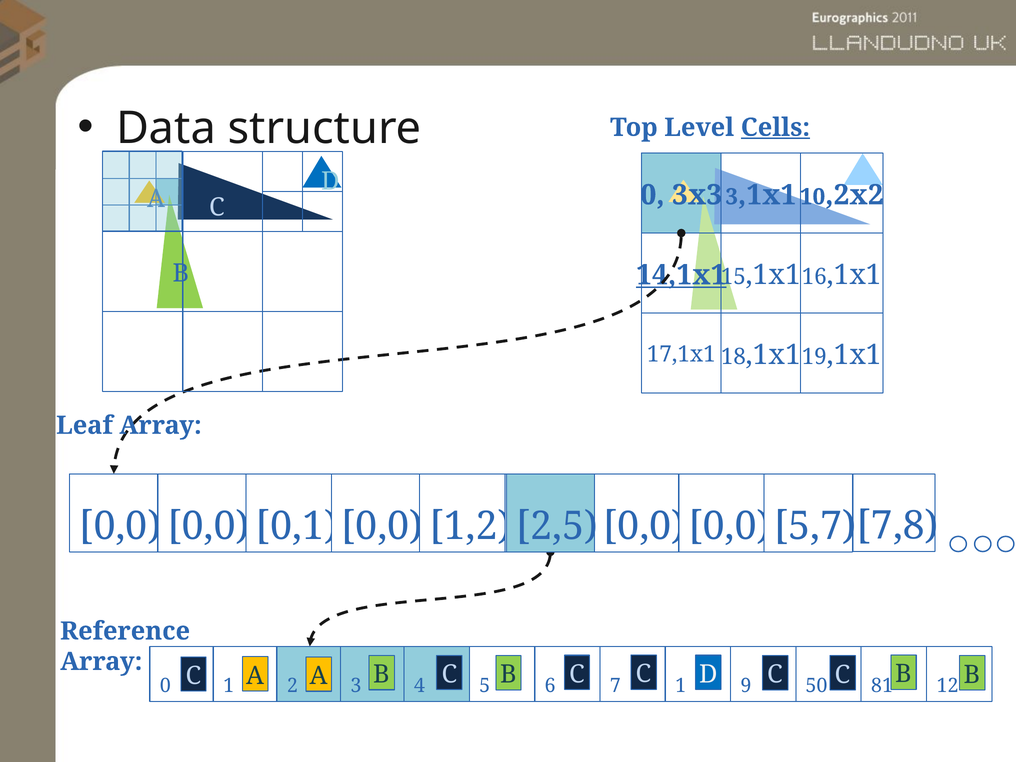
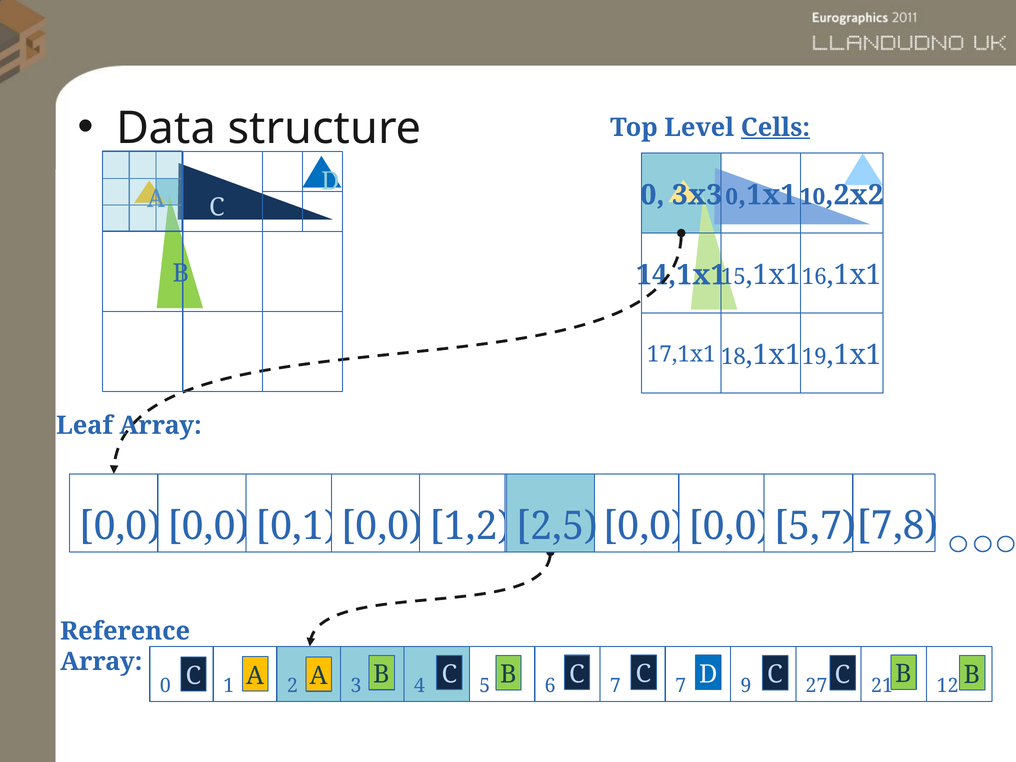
3 at (732, 197): 3 -> 0
14,1x1 underline: present -> none
50: 50 -> 27
7 1: 1 -> 7
81: 81 -> 21
